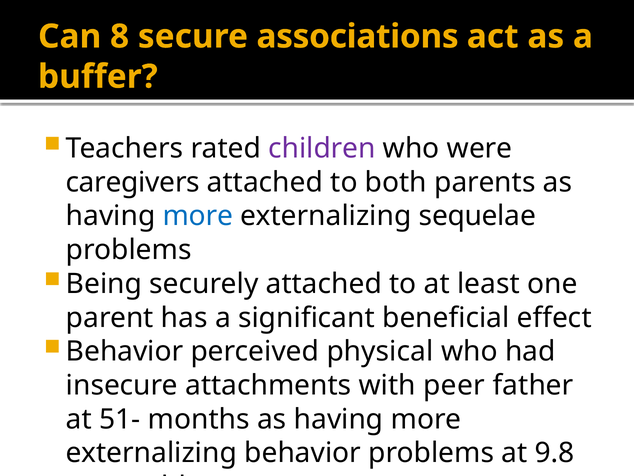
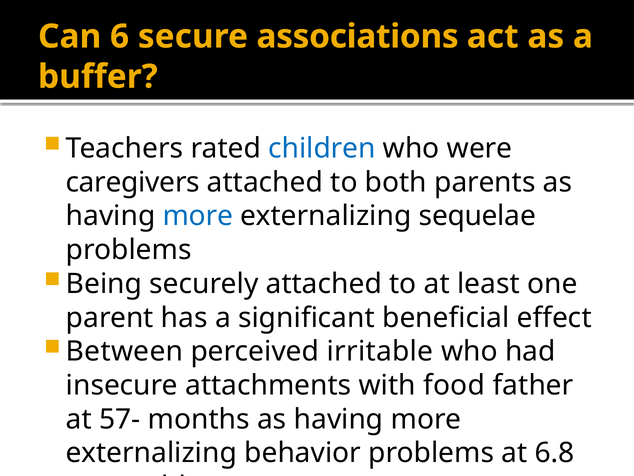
8: 8 -> 6
children colour: purple -> blue
Behavior at (125, 351): Behavior -> Between
physical: physical -> irritable
peer: peer -> food
51-: 51- -> 57-
9.8: 9.8 -> 6.8
